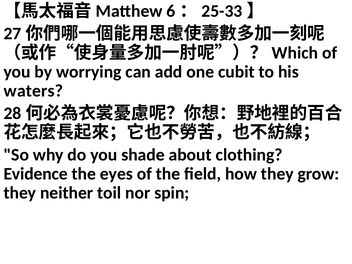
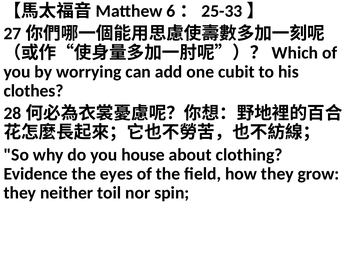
waters: waters -> clothes
shade: shade -> house
